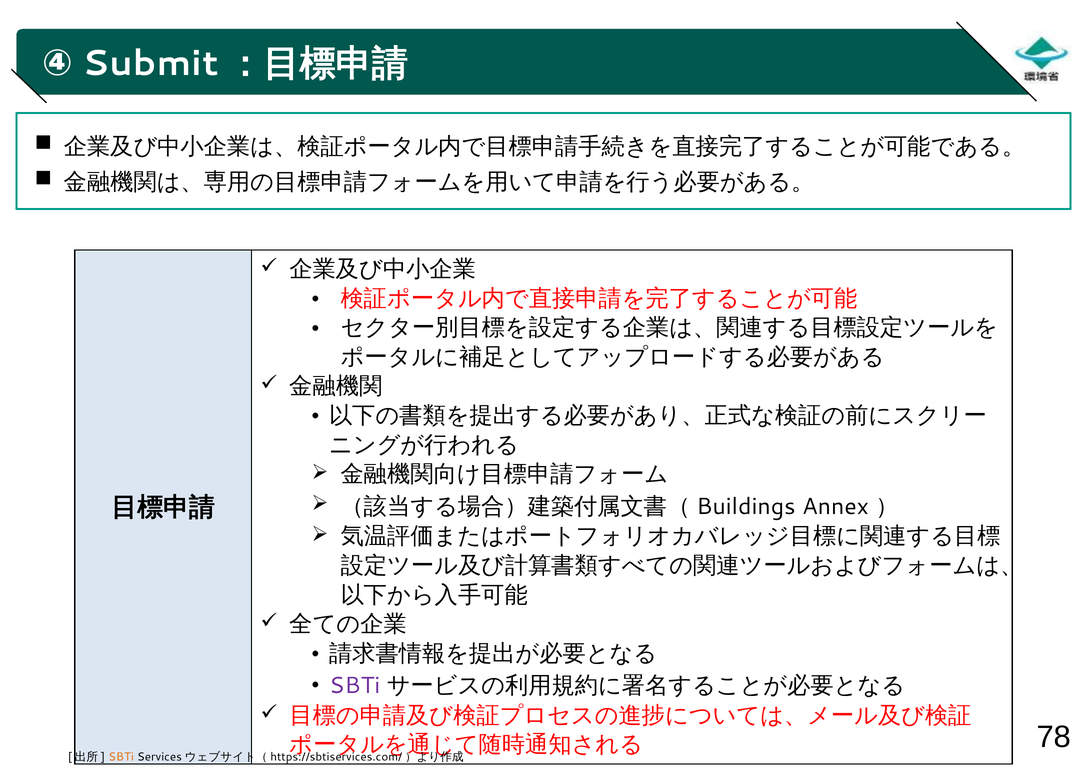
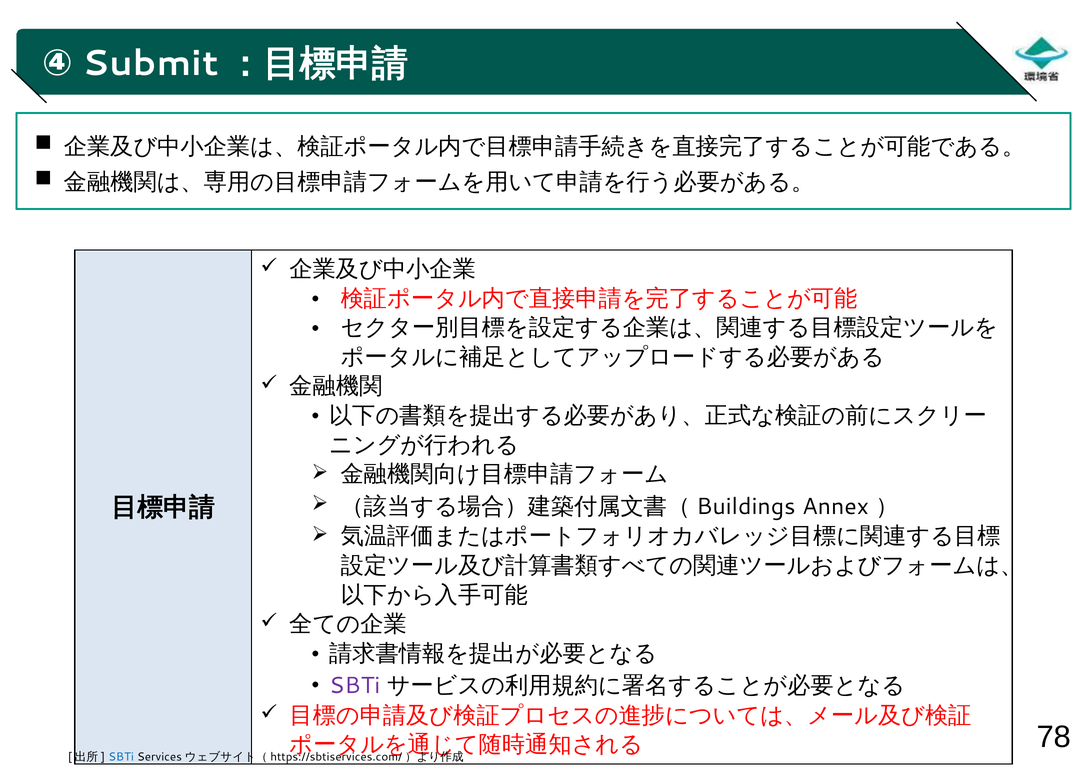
SBTi at (121, 757) colour: orange -> blue
